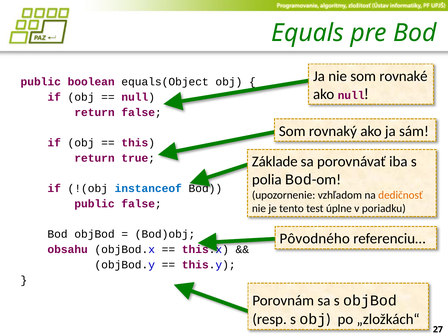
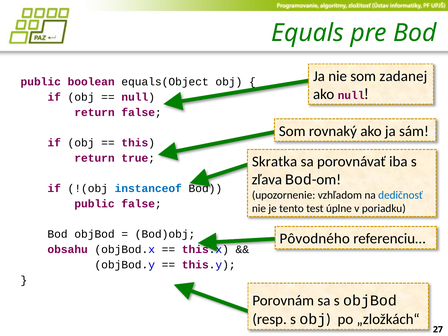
rovnaké: rovnaké -> zadanej
Základe: Základe -> Skratka
polia: polia -> zľava
dedičnosť colour: orange -> blue
